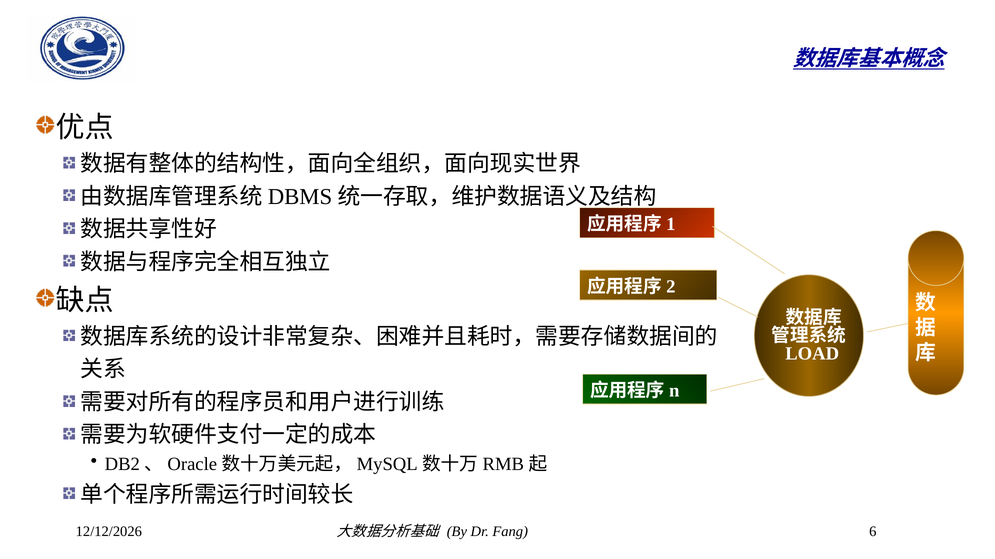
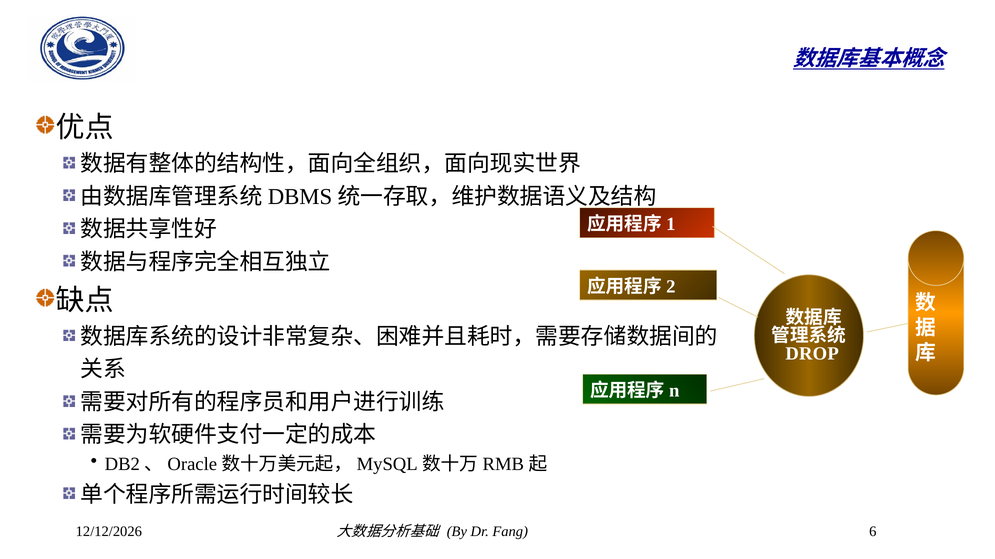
LOAD: LOAD -> DROP
